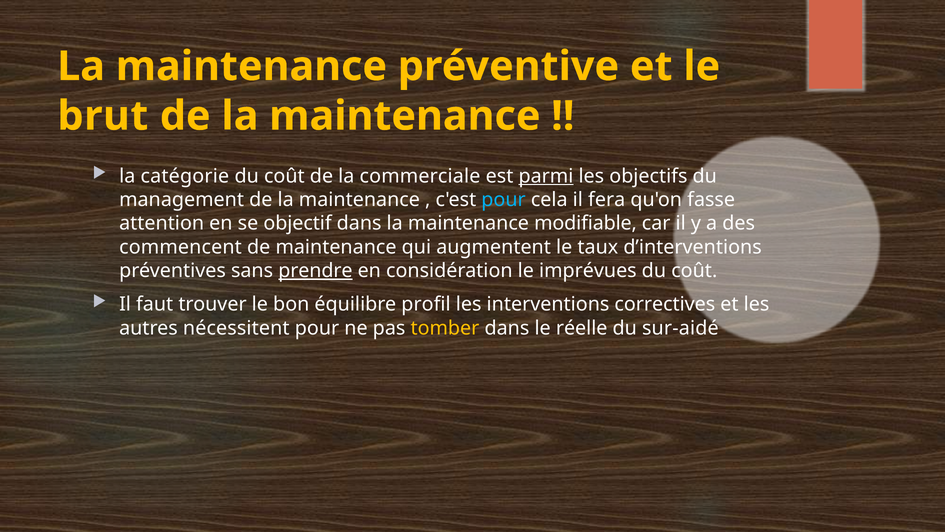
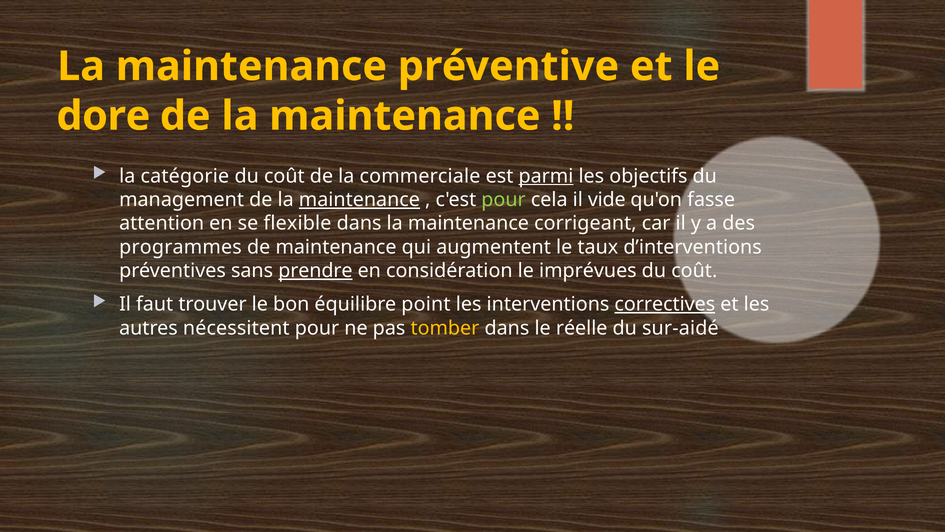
brut: brut -> dore
maintenance at (359, 200) underline: none -> present
pour at (504, 200) colour: light blue -> light green
fera: fera -> vide
objectif: objectif -> flexible
modifiable: modifiable -> corrigeant
commencent: commencent -> programmes
profil: profil -> point
correctives underline: none -> present
